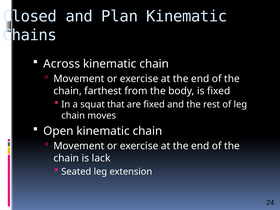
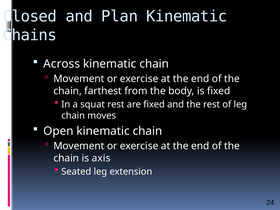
squat that: that -> rest
lack: lack -> axis
